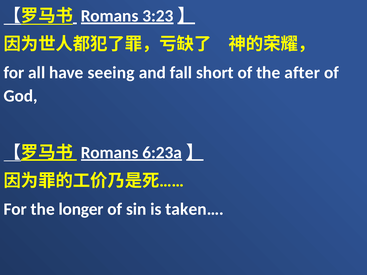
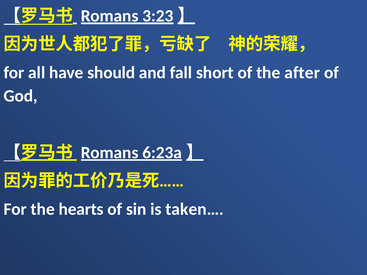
seeing: seeing -> should
longer: longer -> hearts
